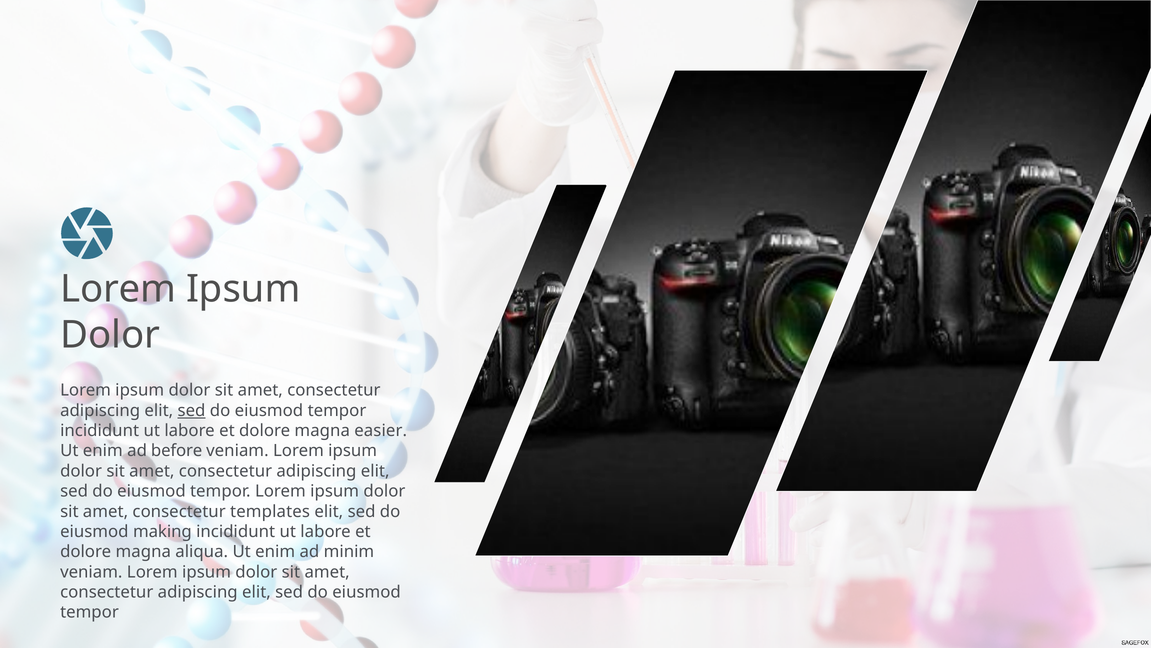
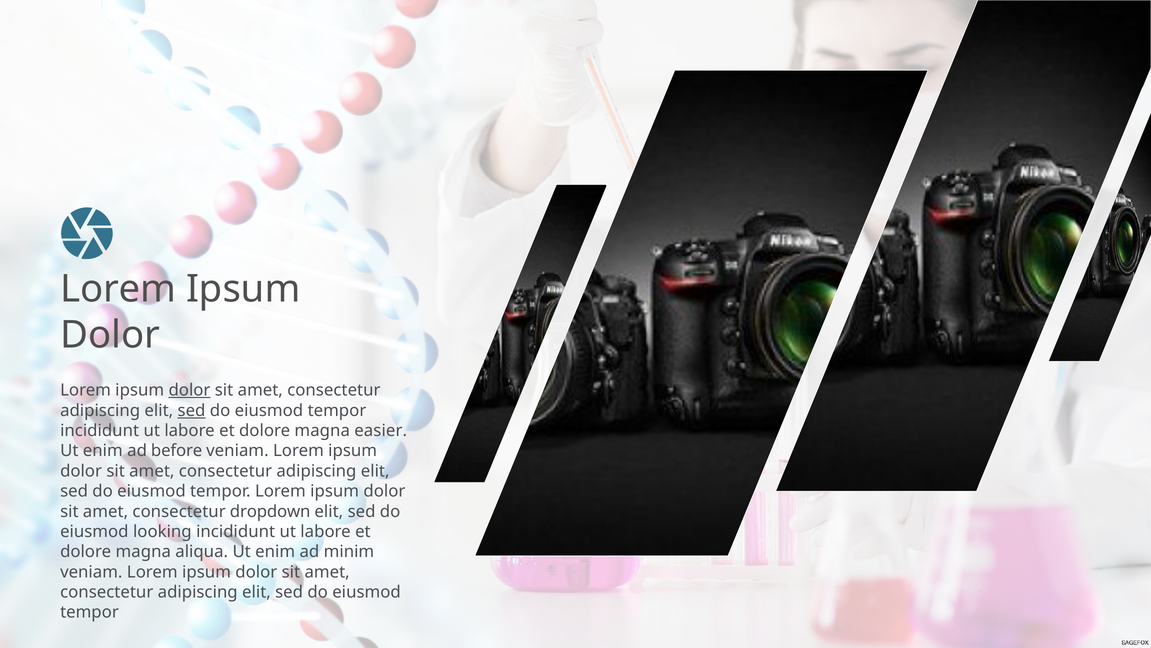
dolor at (189, 390) underline: none -> present
templates: templates -> dropdown
making: making -> looking
